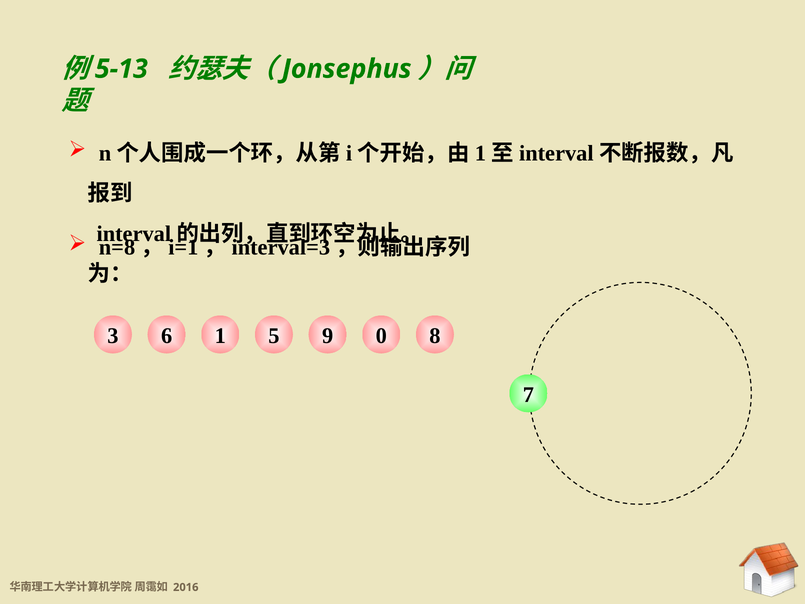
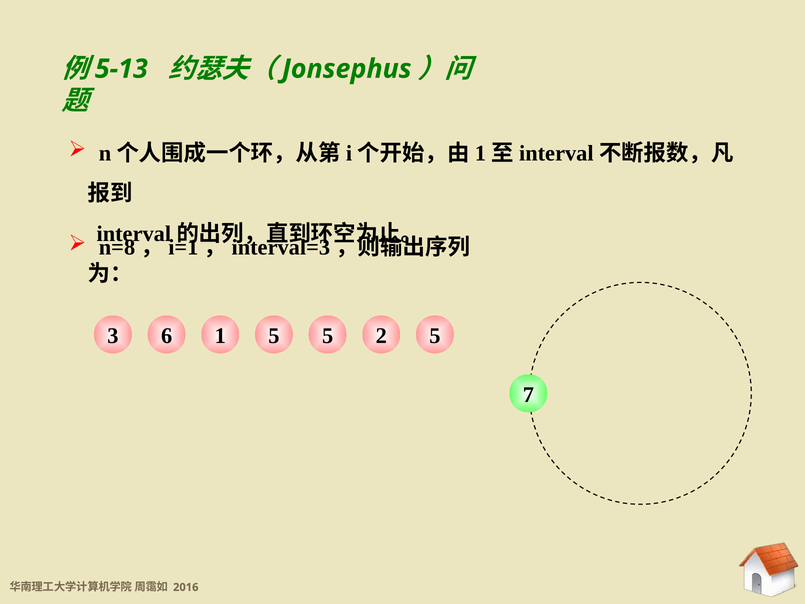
1 9: 9 -> 5
0: 0 -> 2
3 8: 8 -> 5
